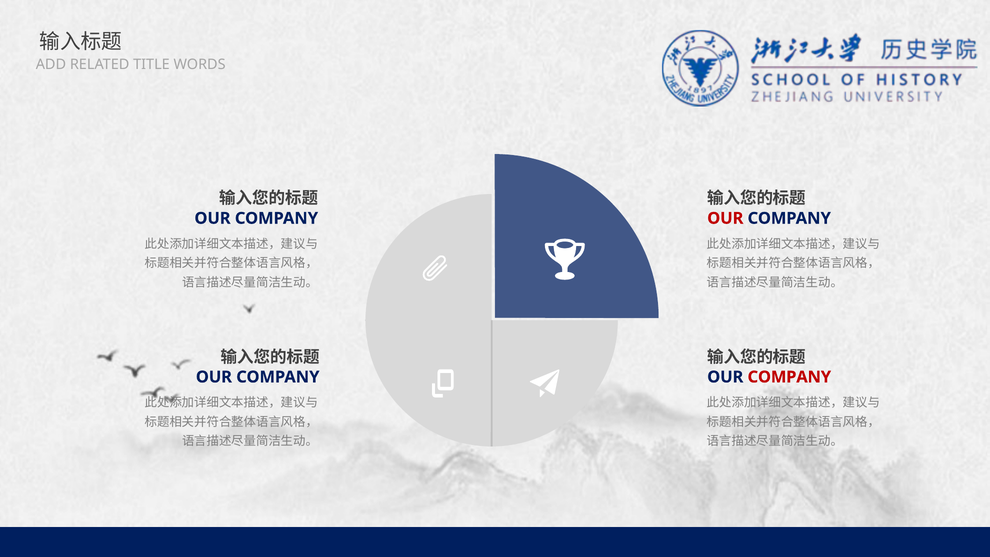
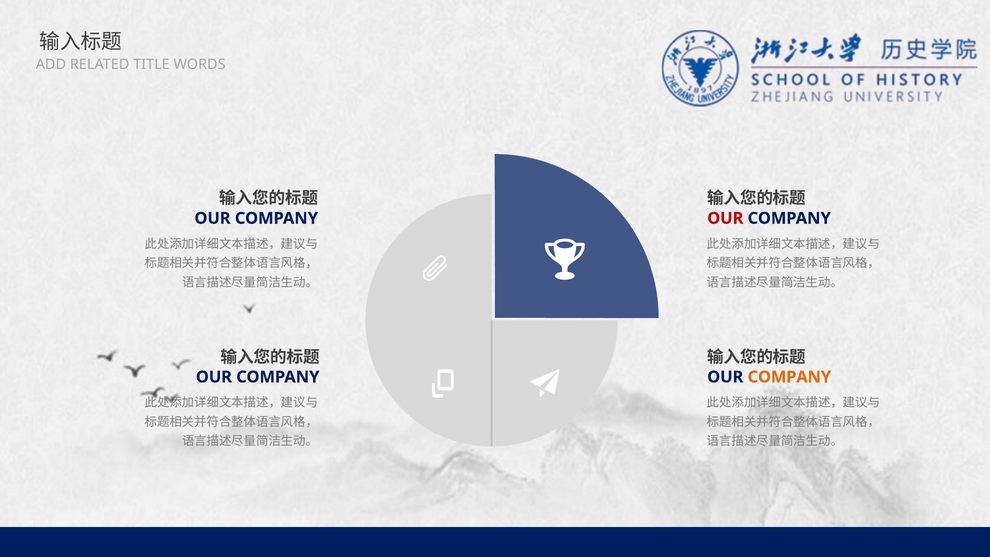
COMPANY at (789, 377) colour: red -> orange
